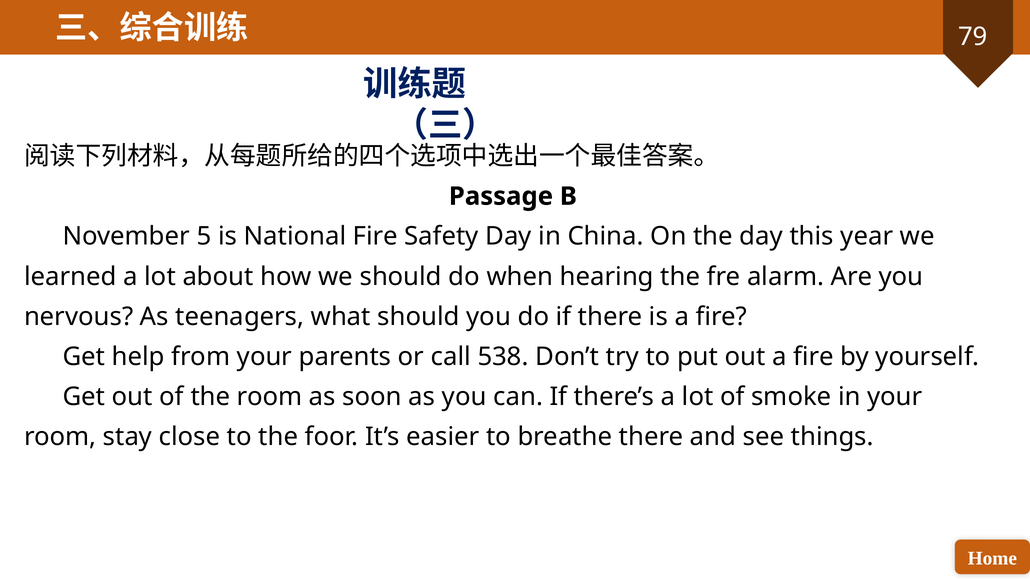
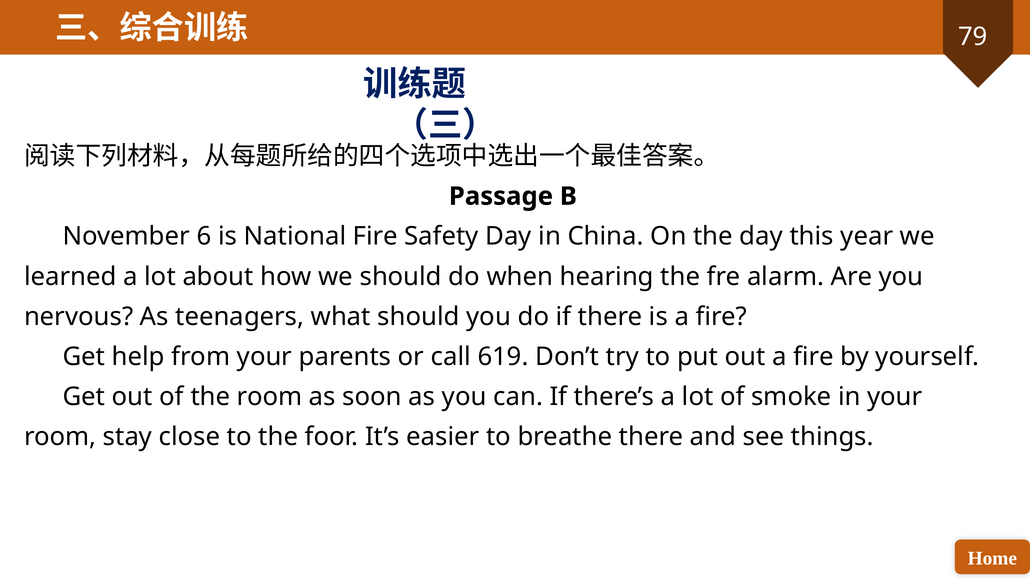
5: 5 -> 6
538: 538 -> 619
